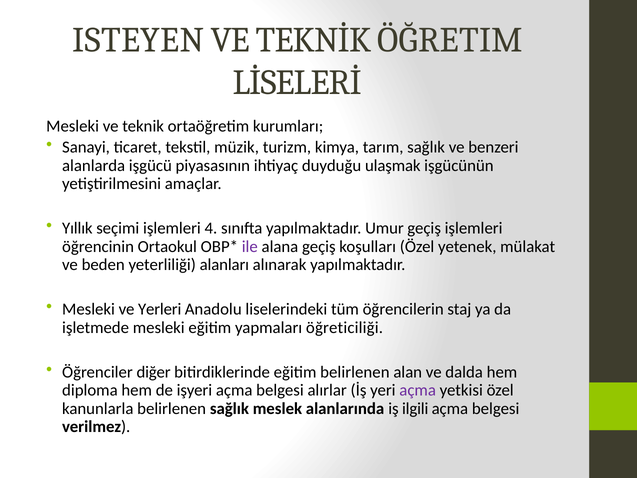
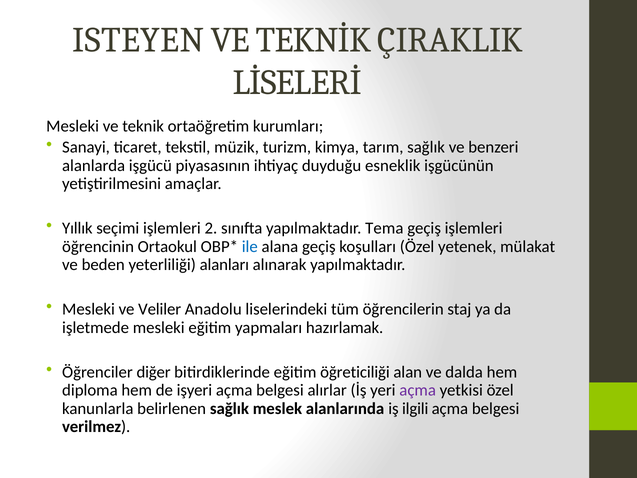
ÖĞRETIM: ÖĞRETIM -> ÇIRAKLIK
ulaşmak: ulaşmak -> esneklik
4: 4 -> 2
Umur: Umur -> Tema
ile colour: purple -> blue
Yerleri: Yerleri -> Veliler
öğreticiliği: öğreticiliği -> hazırlamak
eğitim belirlenen: belirlenen -> öğreticiliği
